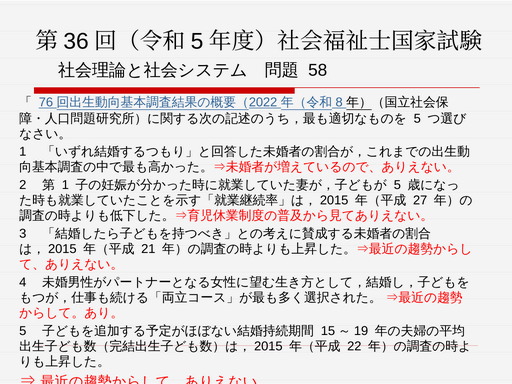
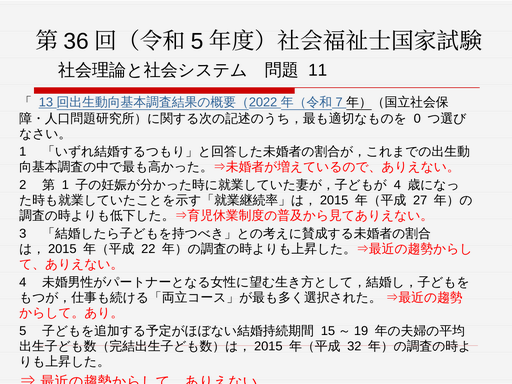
58: 58 -> 11
76: 76 -> 13
8: 8 -> 7
5 at (417, 118): 5 -> 0
5 at (397, 185): 5 -> 4
21: 21 -> 22
22: 22 -> 32
